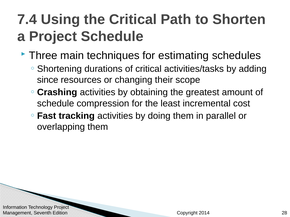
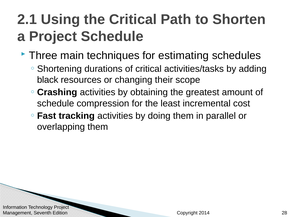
7.4: 7.4 -> 2.1
since: since -> black
